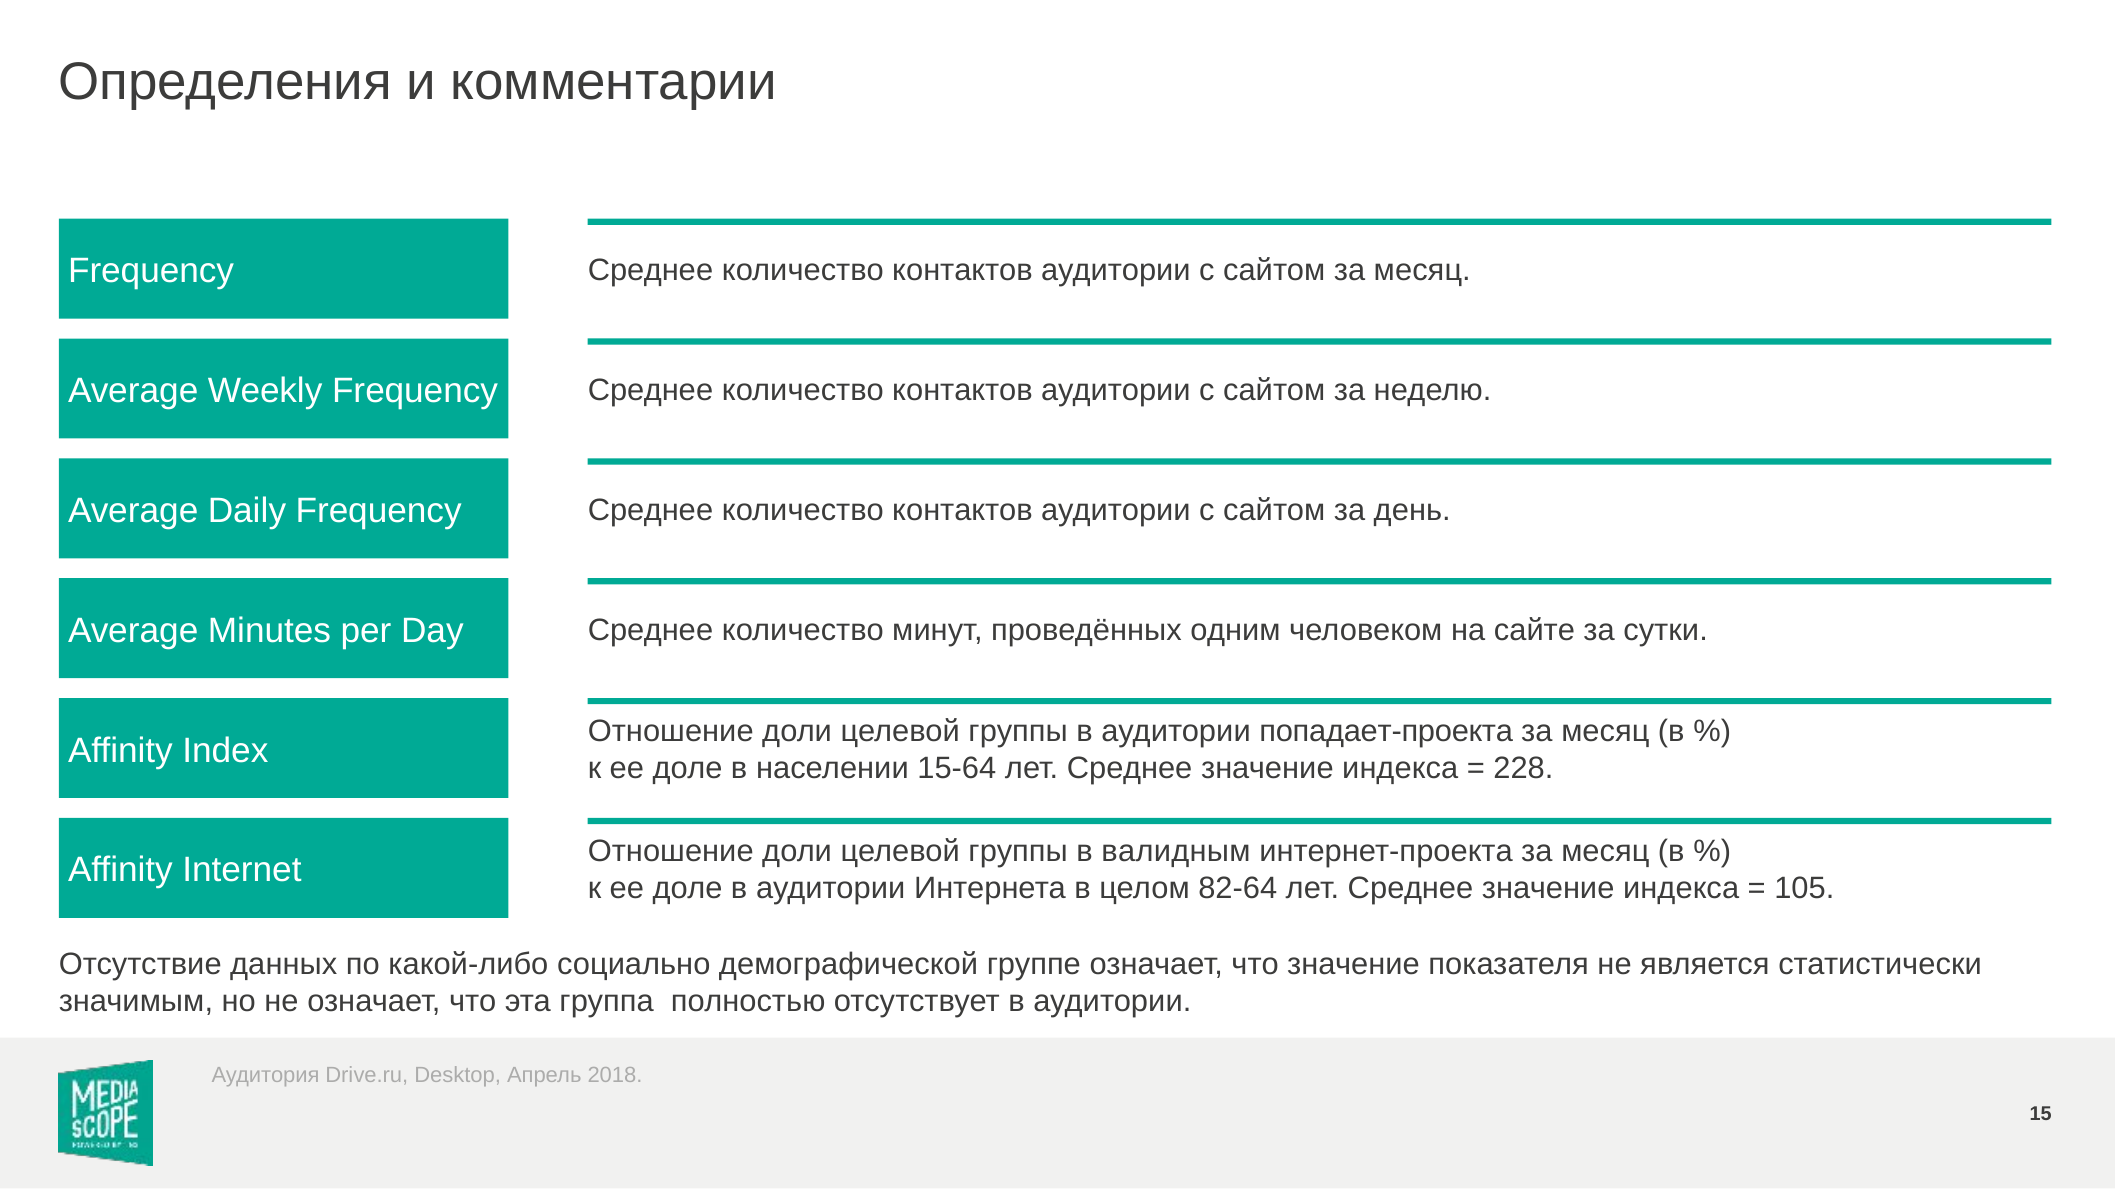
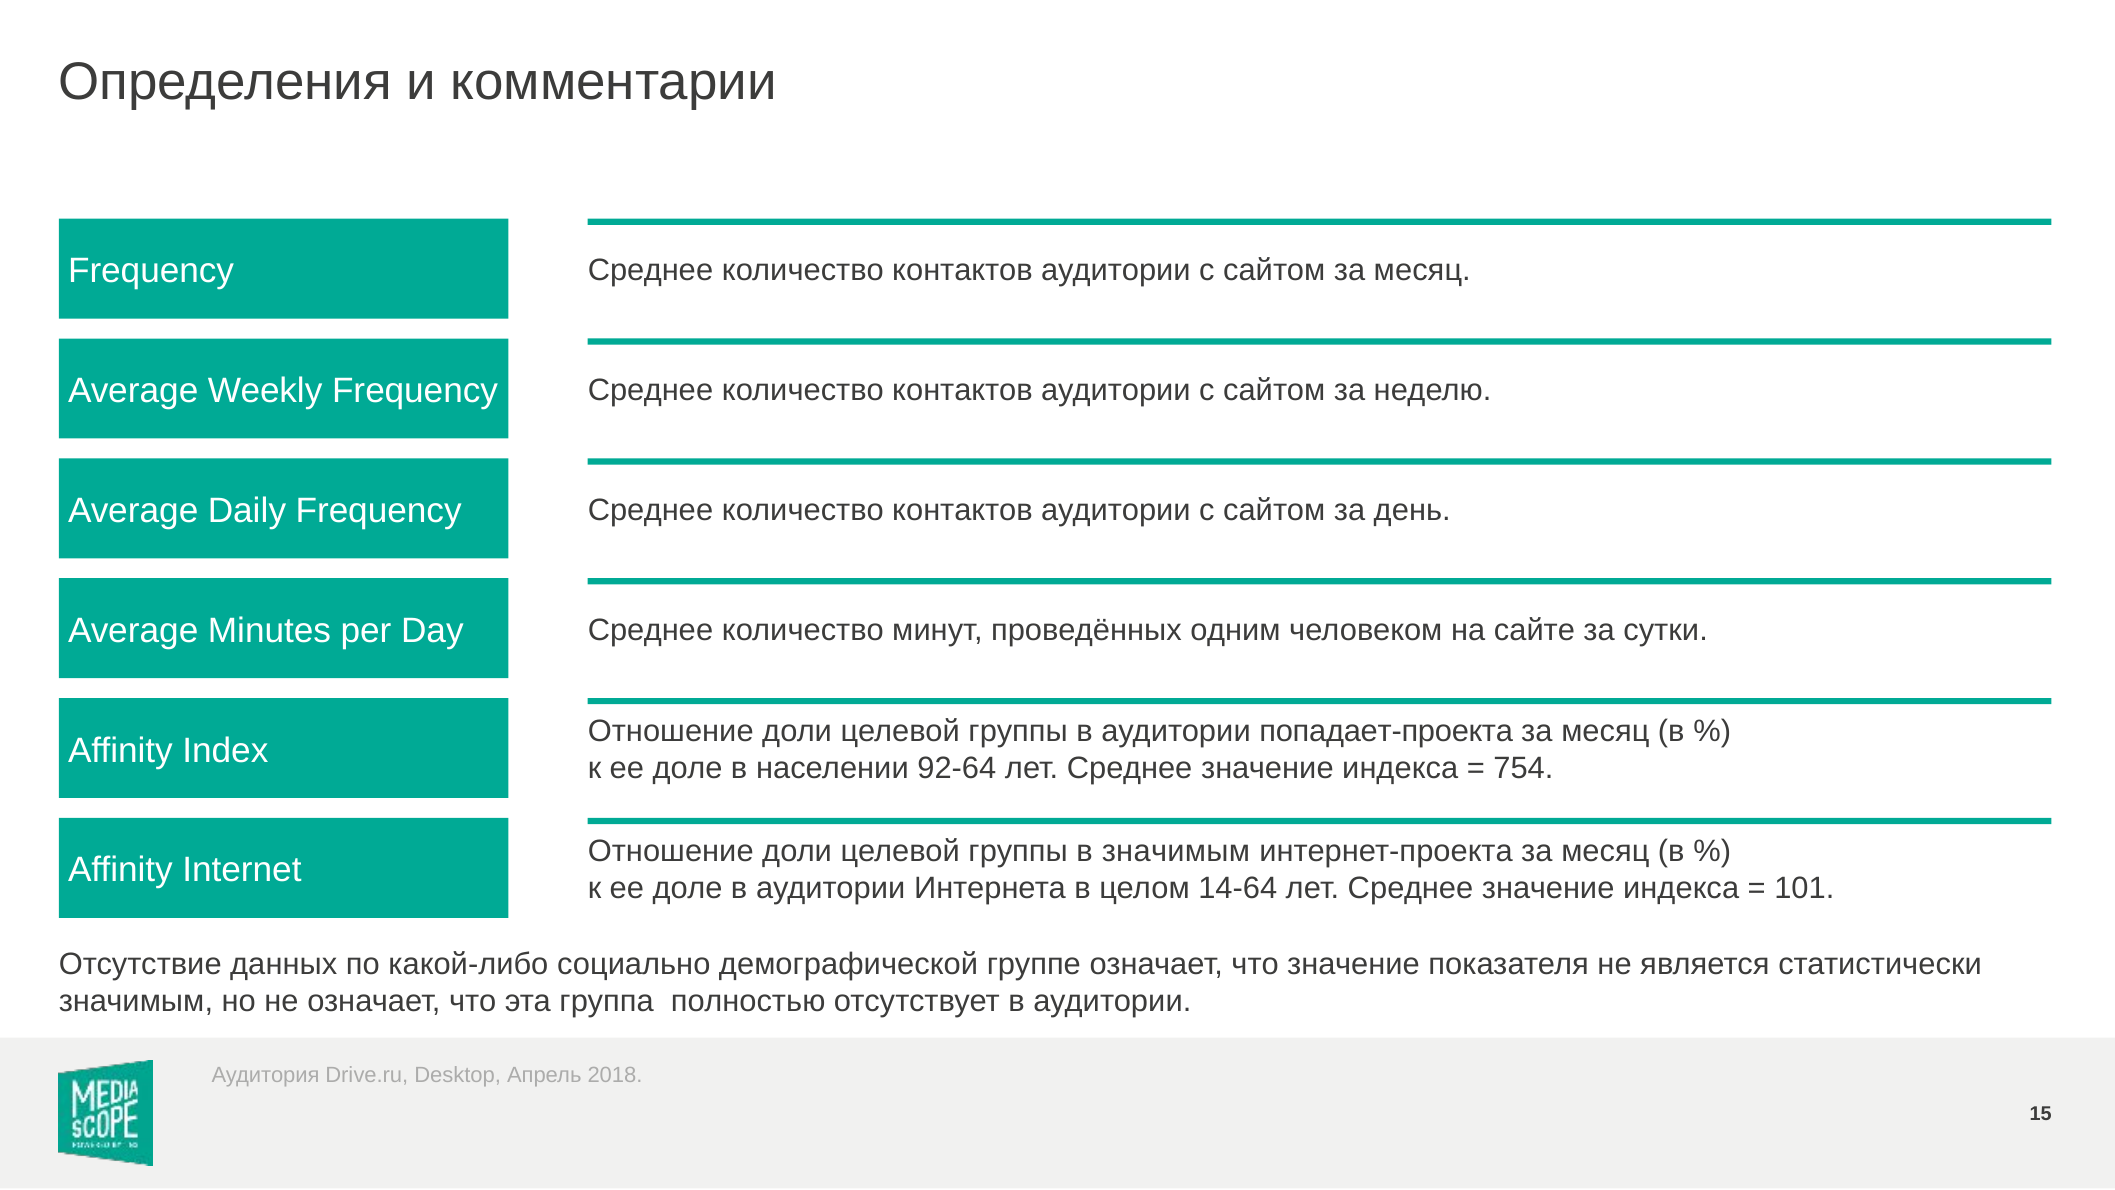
15-64: 15-64 -> 92-64
228: 228 -> 754
в валидным: валидным -> значимым
82-64: 82-64 -> 14-64
105: 105 -> 101
